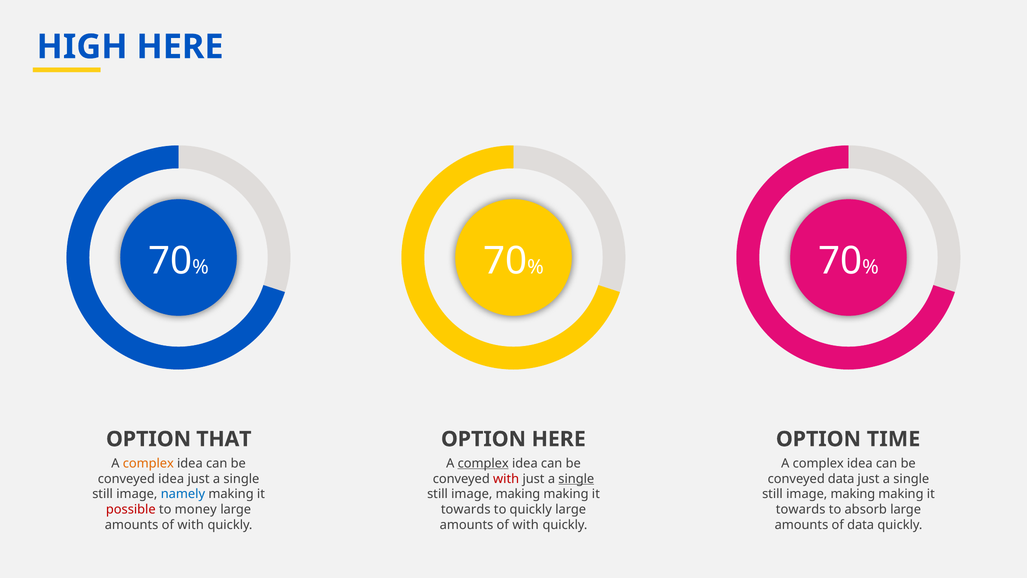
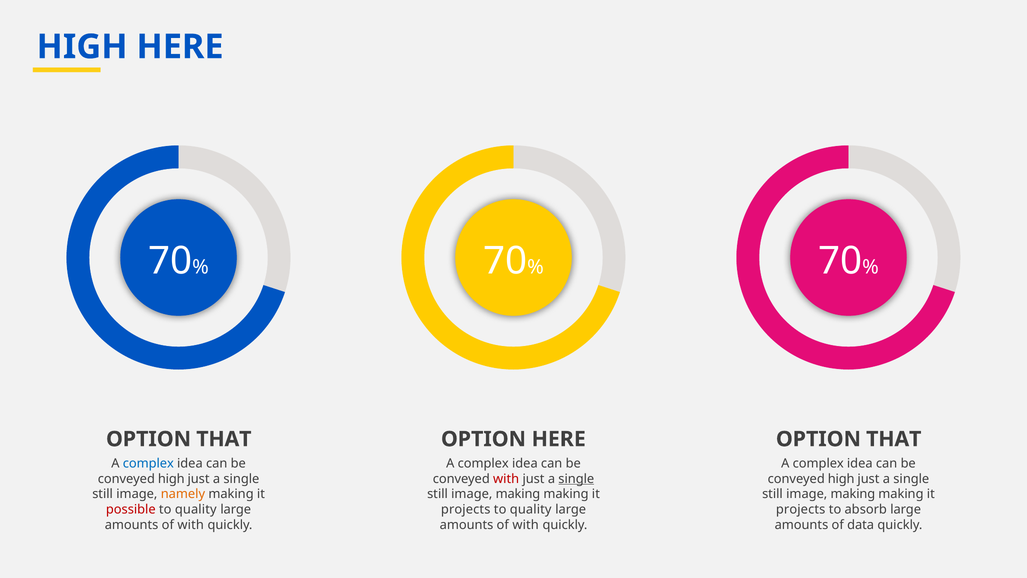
TIME at (894, 439): TIME -> THAT
complex at (148, 463) colour: orange -> blue
complex at (483, 463) underline: present -> none
idea at (171, 479): idea -> high
data at (841, 479): data -> high
namely colour: blue -> orange
money at (196, 509): money -> quality
towards at (466, 509): towards -> projects
quickly at (531, 509): quickly -> quality
towards at (801, 509): towards -> projects
